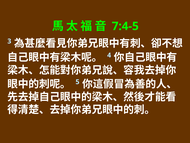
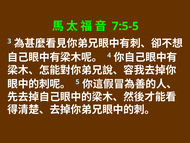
7:4-5: 7:4-5 -> 7:5-5
